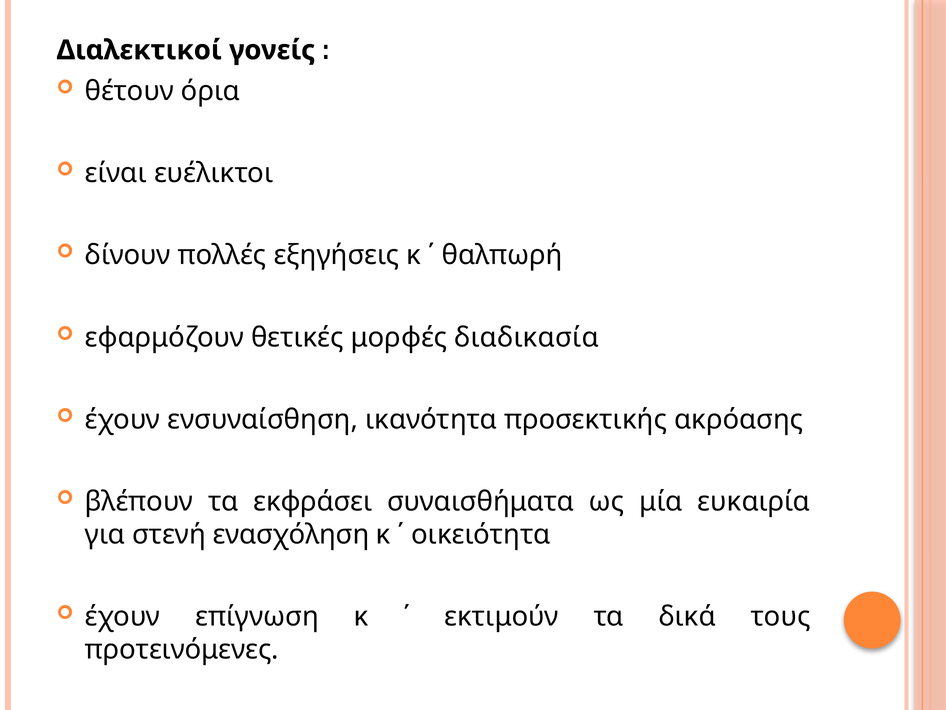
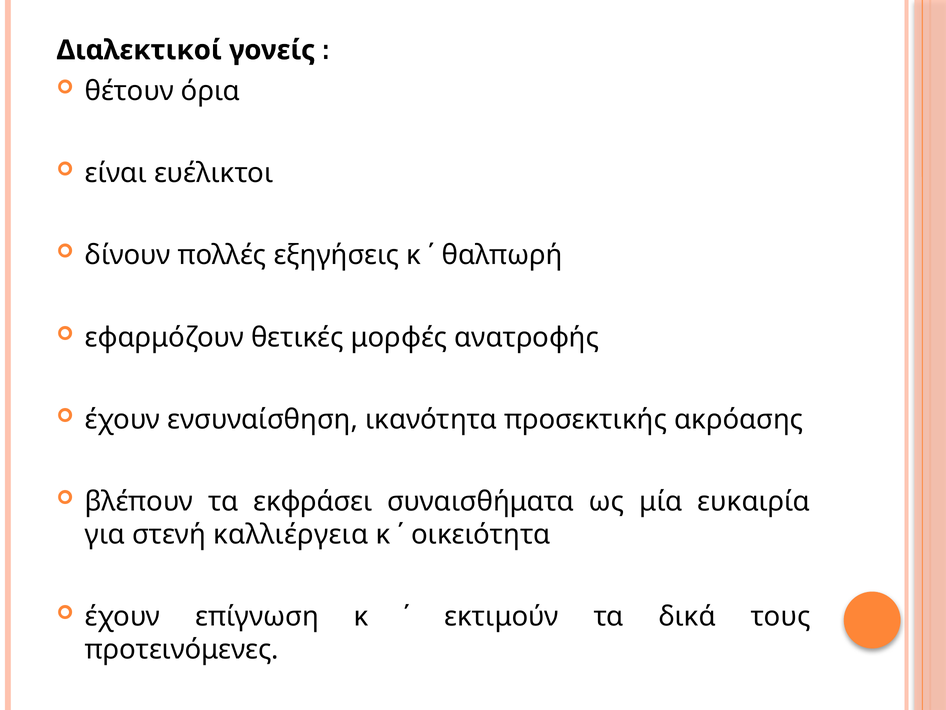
διαδικασία: διαδικασία -> ανατροφής
ενασχόληση: ενασχόληση -> καλλιέργεια
